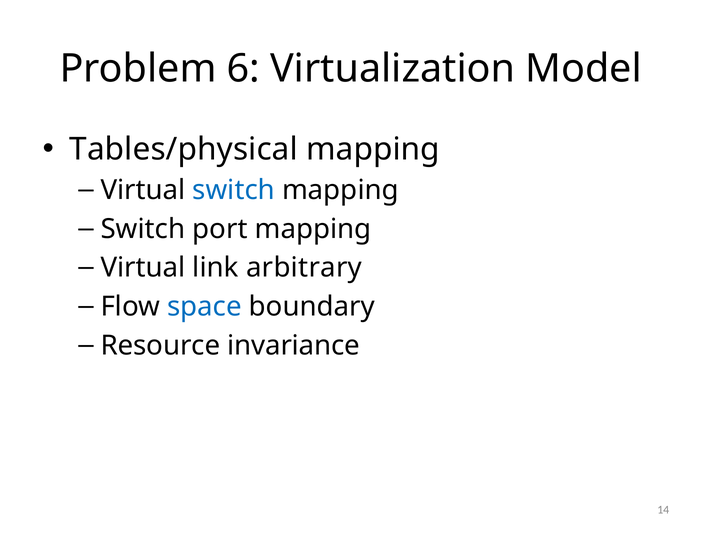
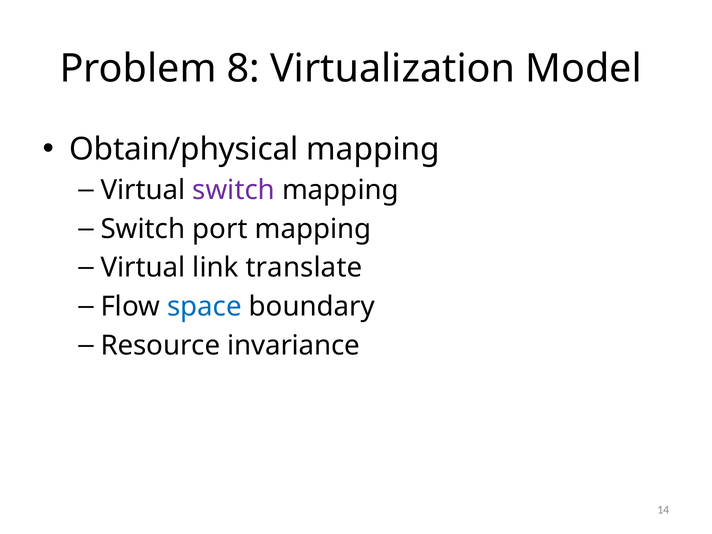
6: 6 -> 8
Tables/physical: Tables/physical -> Obtain/physical
switch at (234, 190) colour: blue -> purple
arbitrary: arbitrary -> translate
